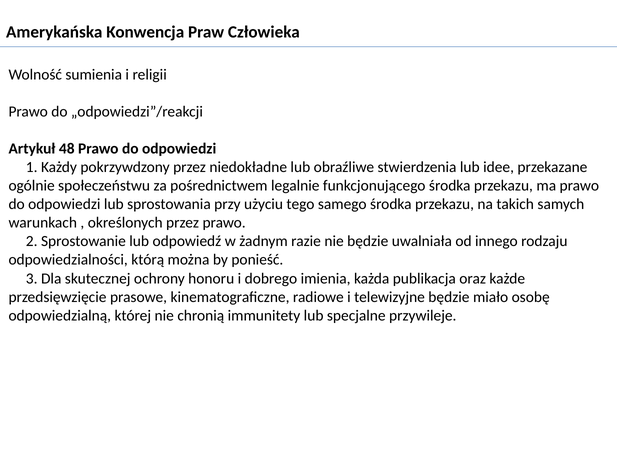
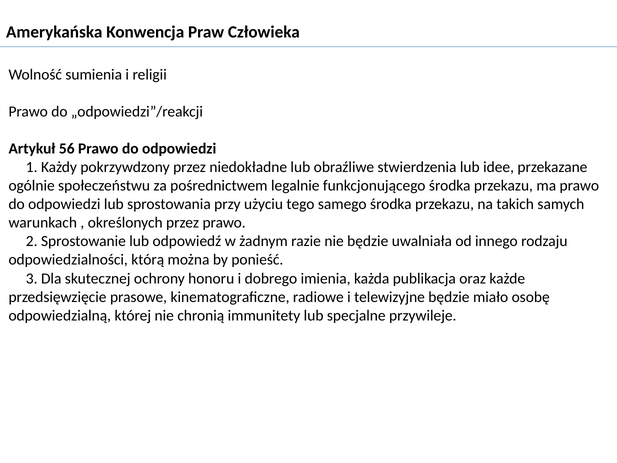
48: 48 -> 56
